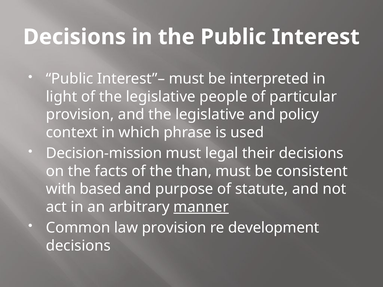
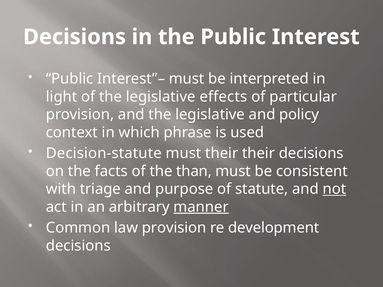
people: people -> effects
Decision-mission: Decision-mission -> Decision-statute
must legal: legal -> their
based: based -> triage
not underline: none -> present
